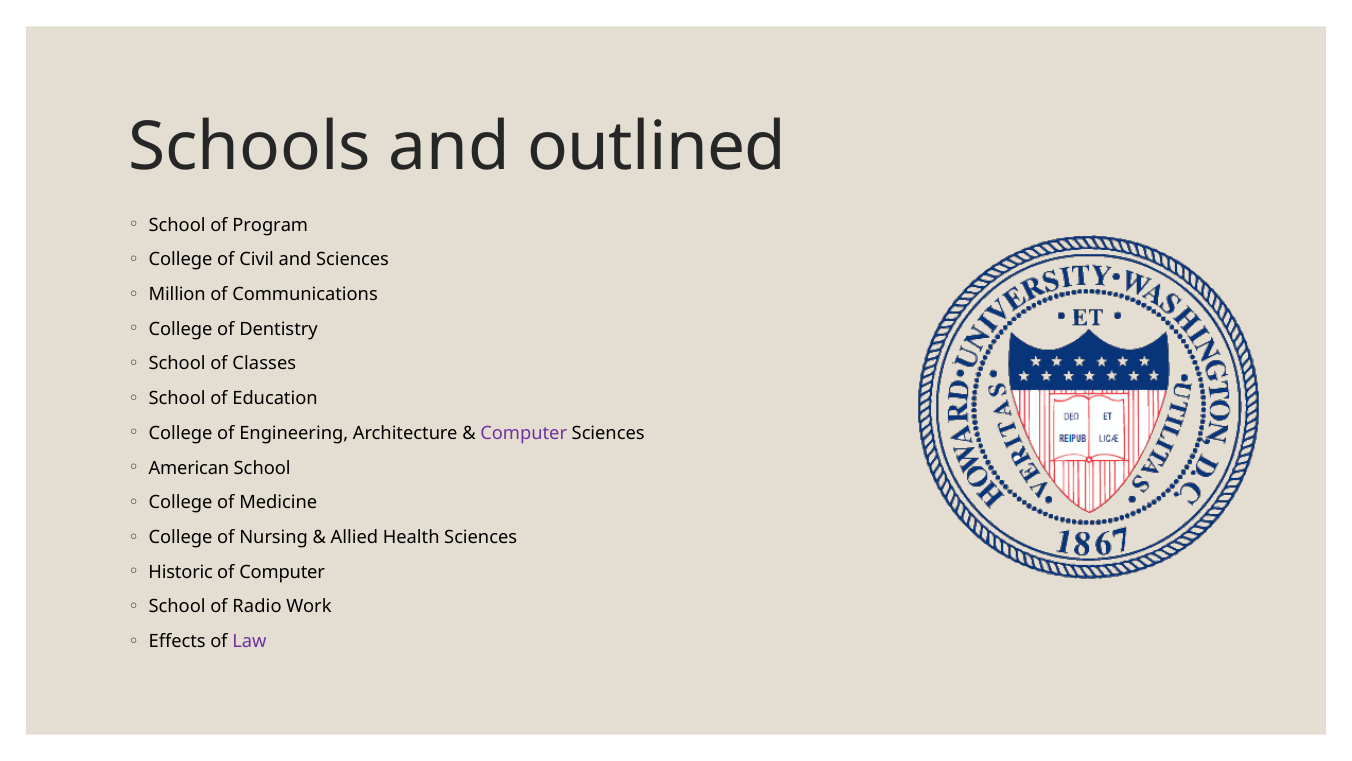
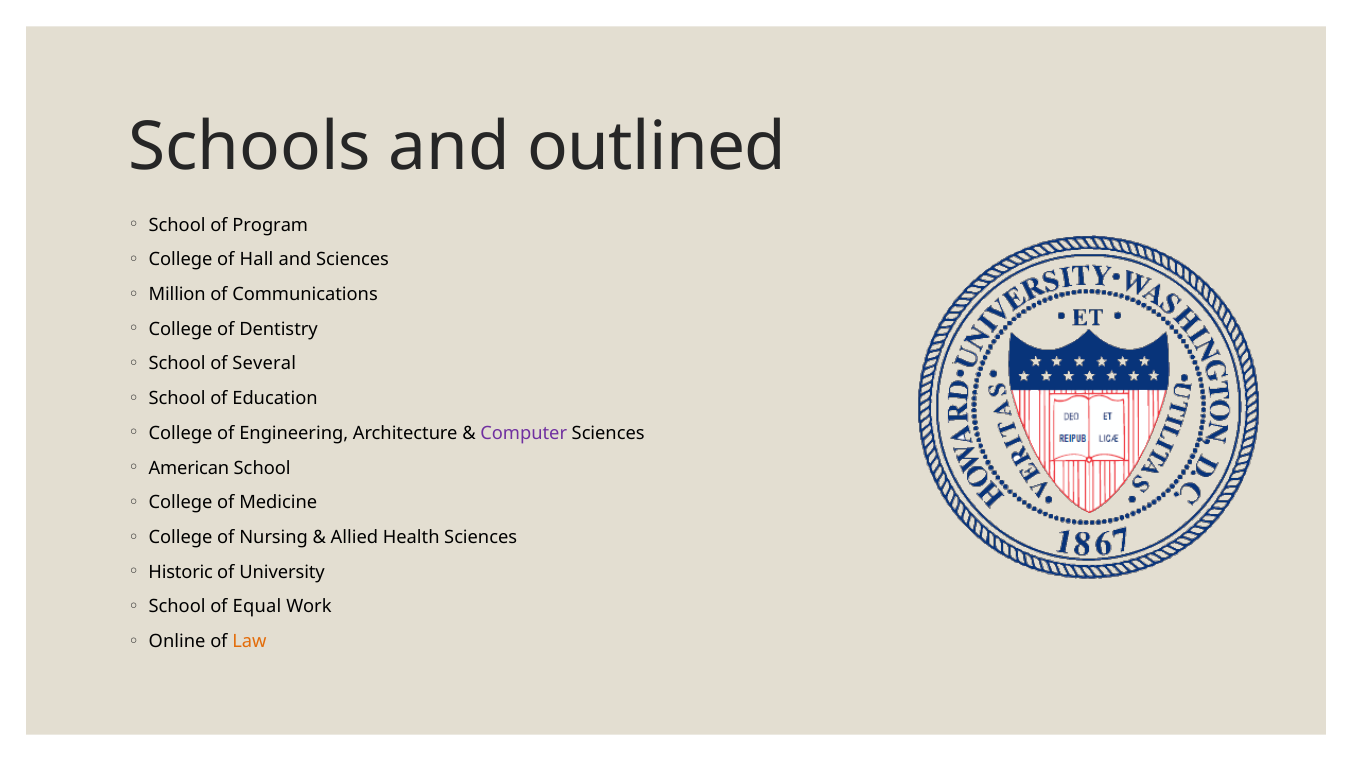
Civil: Civil -> Hall
Classes: Classes -> Several
of Computer: Computer -> University
Radio: Radio -> Equal
Effects: Effects -> Online
Law colour: purple -> orange
